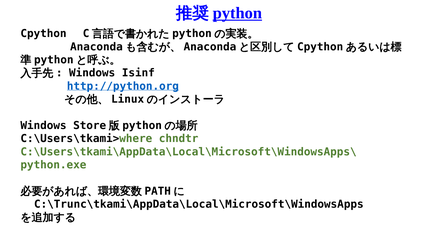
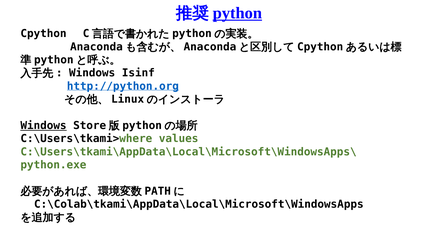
Windows at (44, 126) underline: none -> present
chndtr: chndtr -> values
C:\Trunc\tkami\AppData\Local\Microsoft\WindowsApps: C:\Trunc\tkami\AppData\Local\Microsoft\WindowsApps -> C:\Colab\tkami\AppData\Local\Microsoft\WindowsApps
